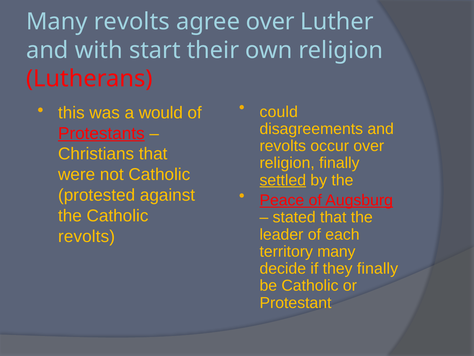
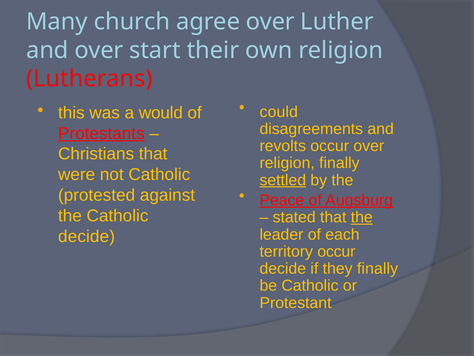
Many revolts: revolts -> church
and with: with -> over
the at (362, 217) underline: none -> present
revolts at (87, 236): revolts -> decide
territory many: many -> occur
